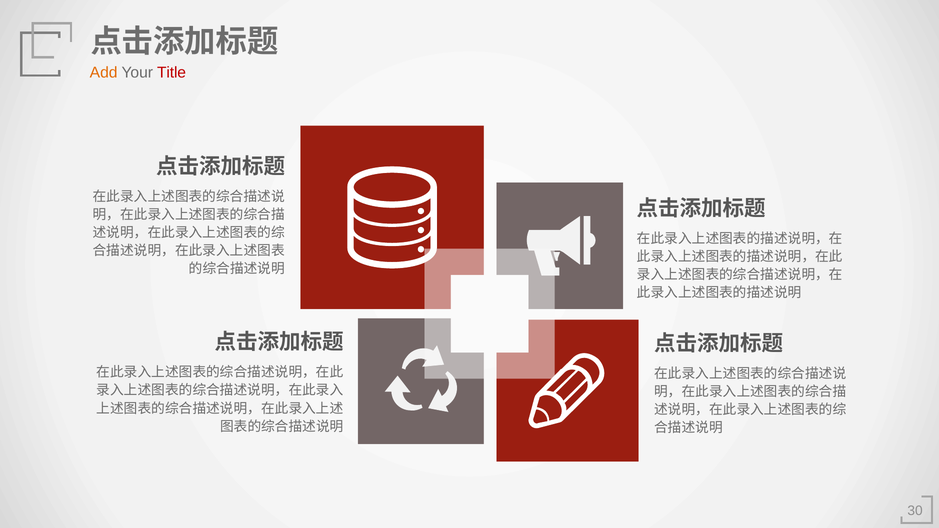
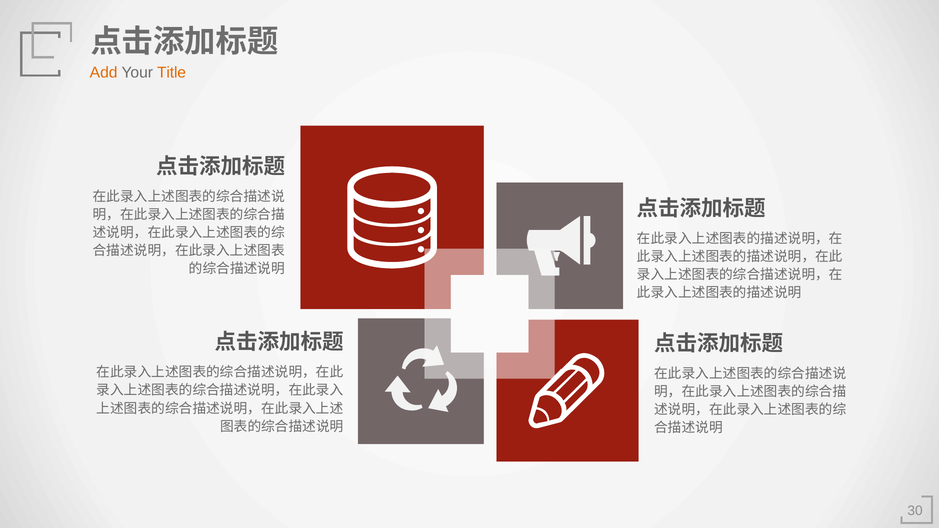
Title colour: red -> orange
